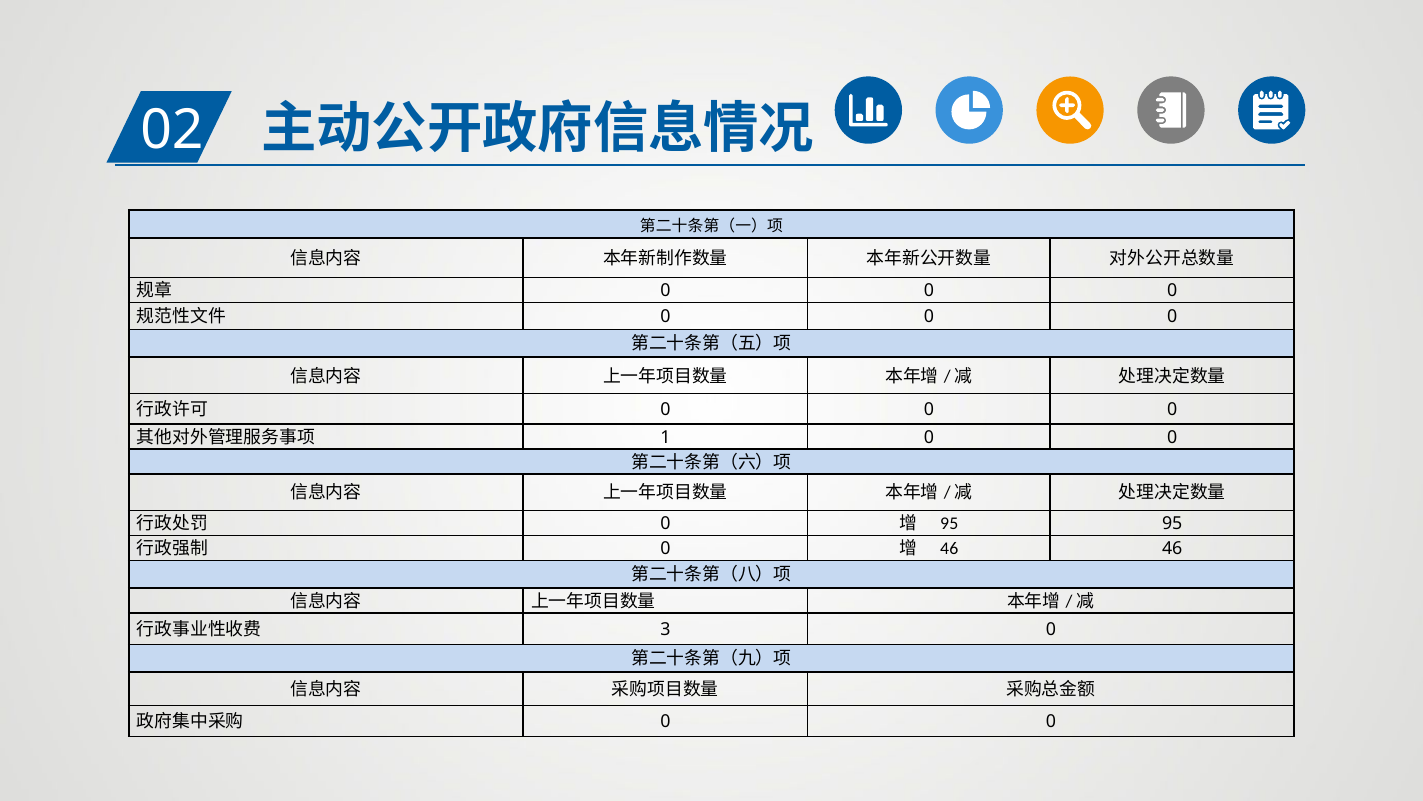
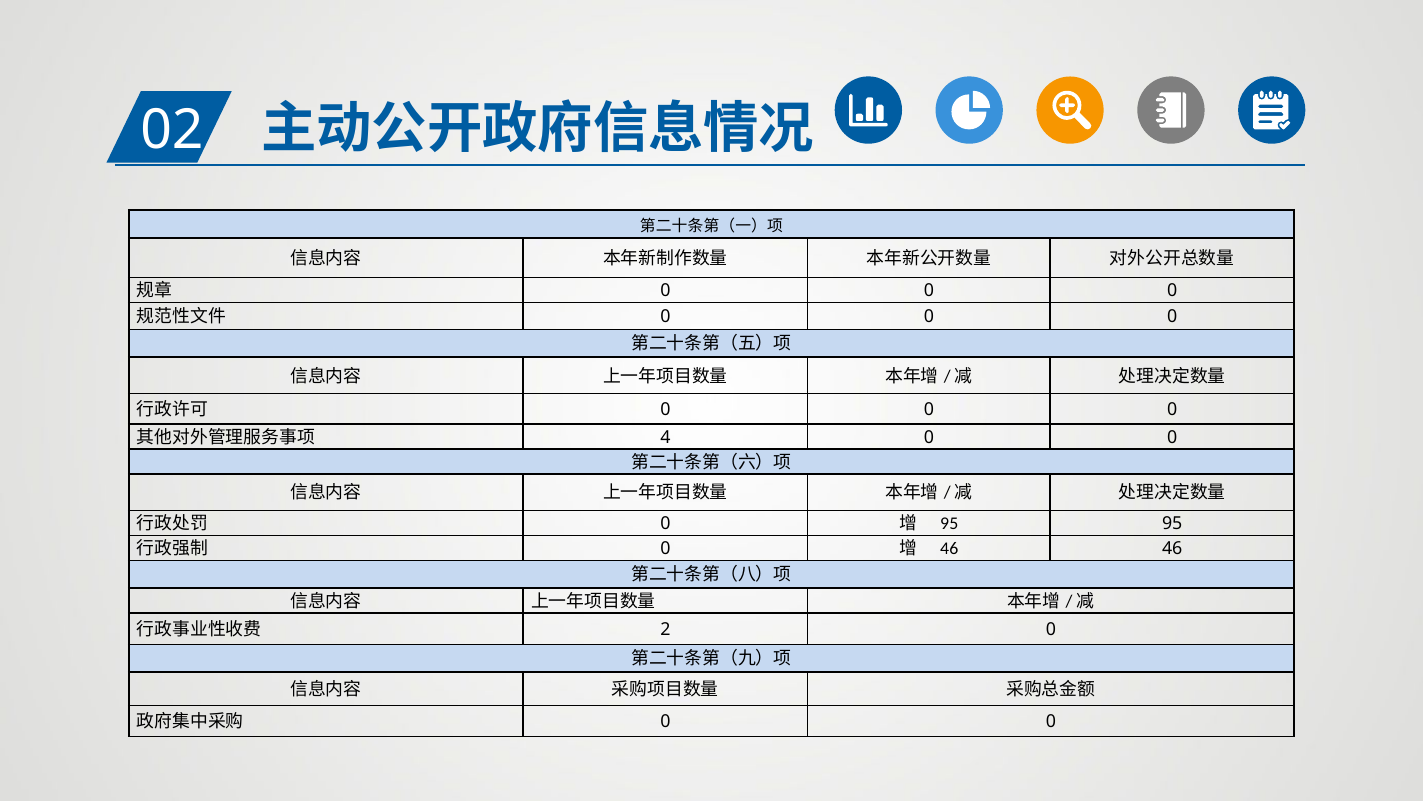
1: 1 -> 4
3: 3 -> 2
